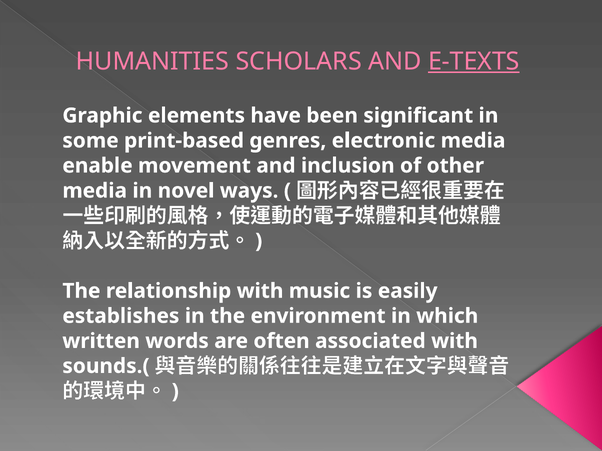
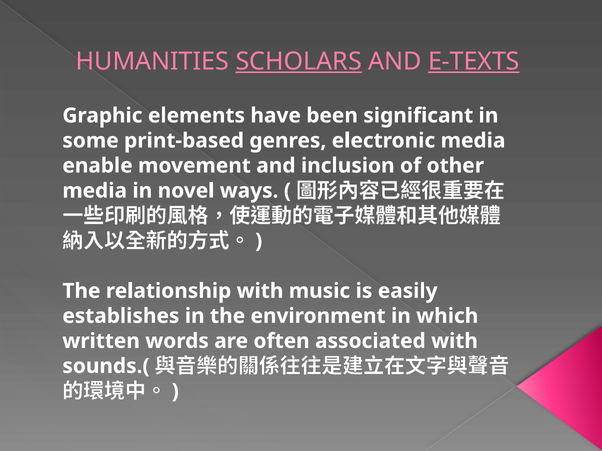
SCHOLARS underline: none -> present
